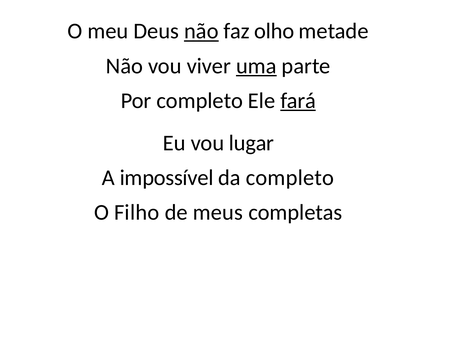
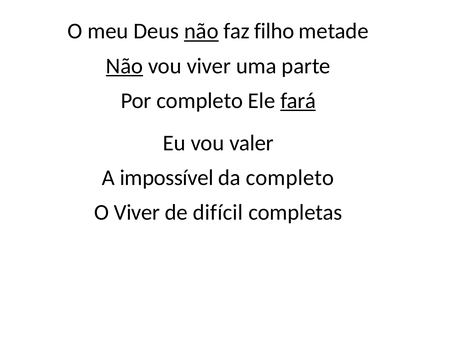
olho: olho -> filho
Não at (124, 66) underline: none -> present
uma underline: present -> none
lugar: lugar -> valer
O Filho: Filho -> Viver
meus: meus -> difícil
